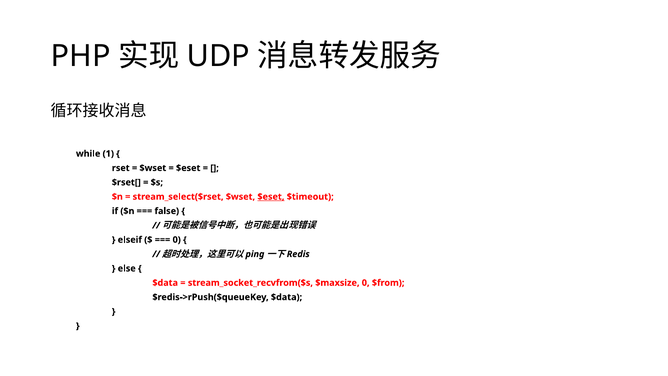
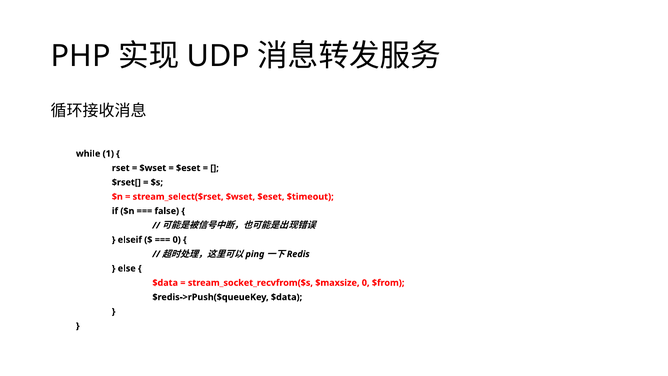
$eset at (271, 197) underline: present -> none
